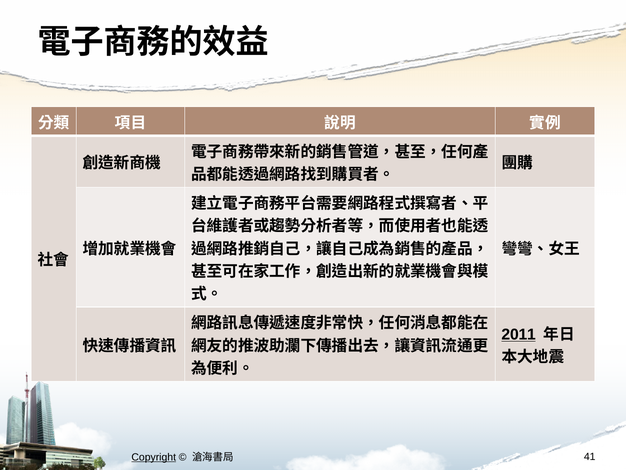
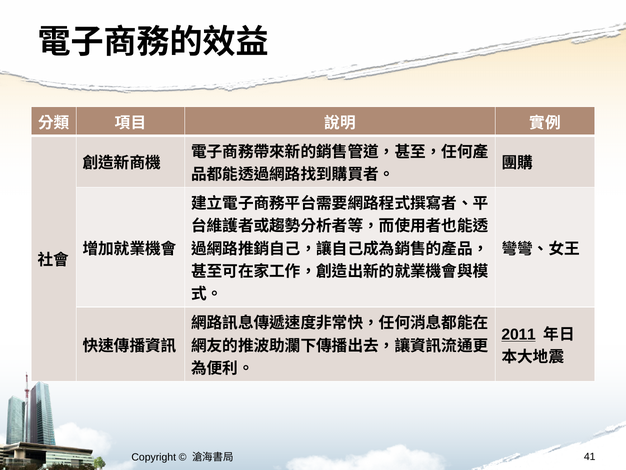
Copyright underline: present -> none
